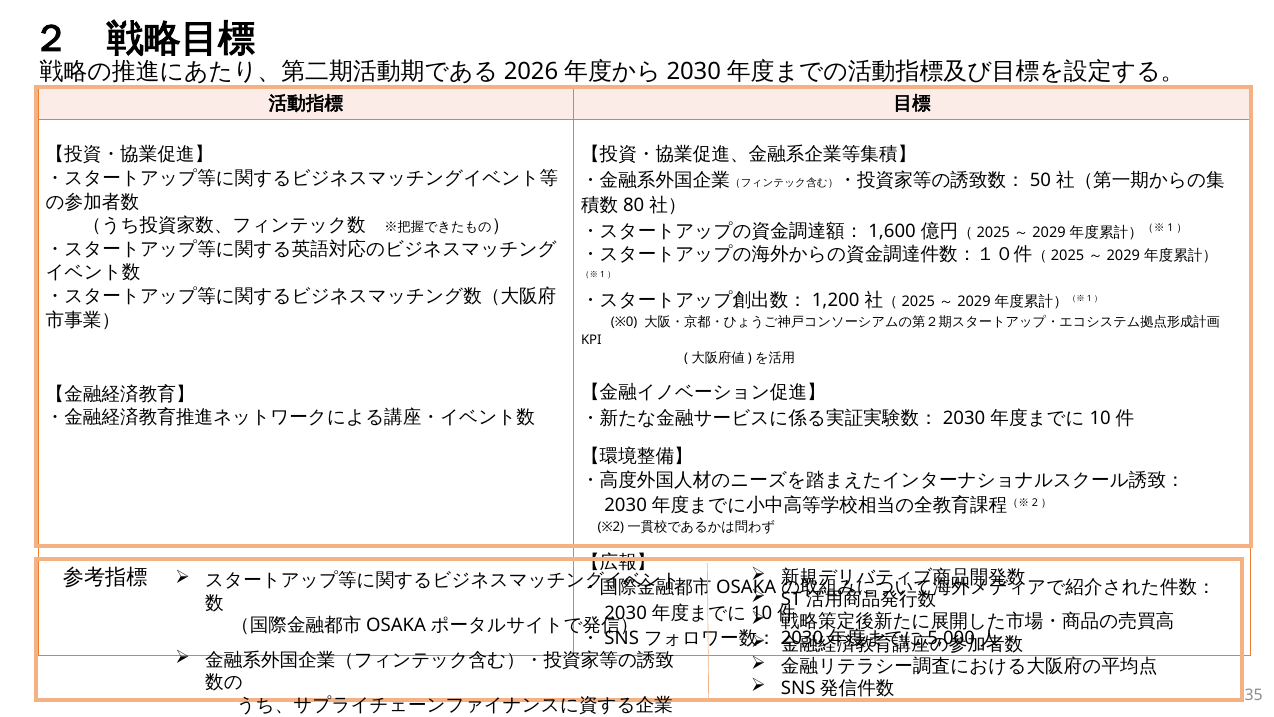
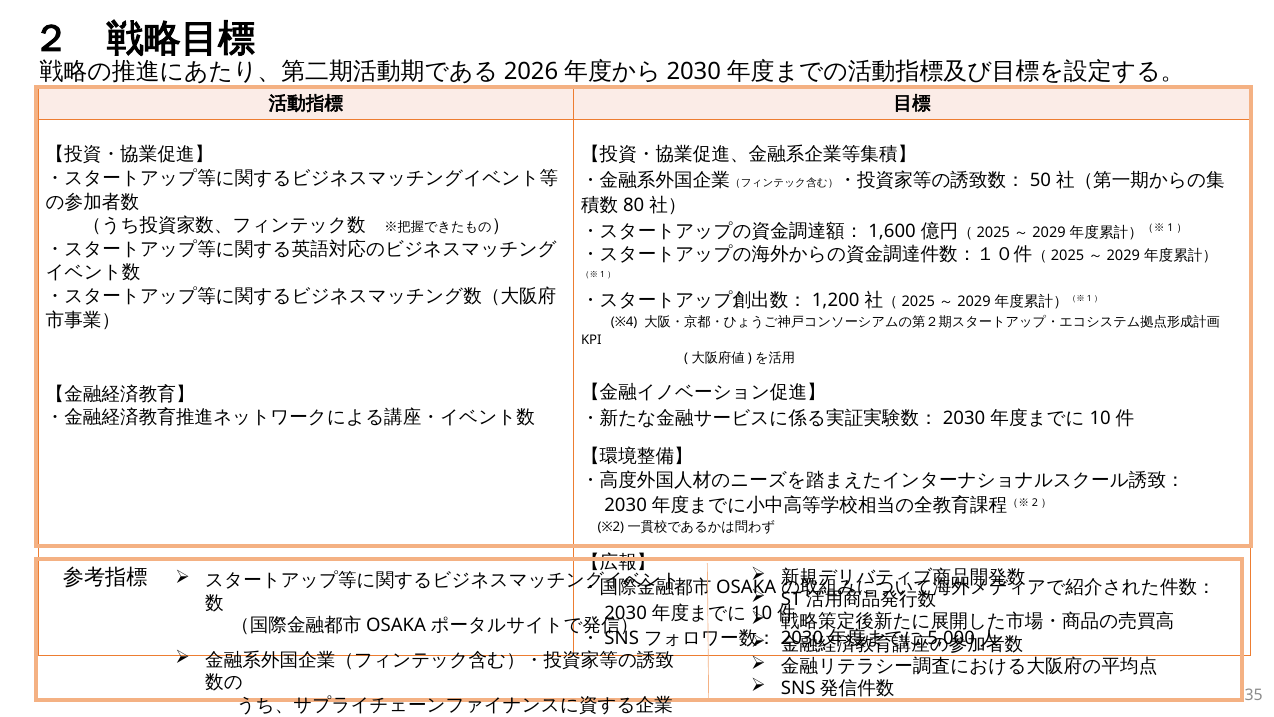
※0: ※0 -> ※4
